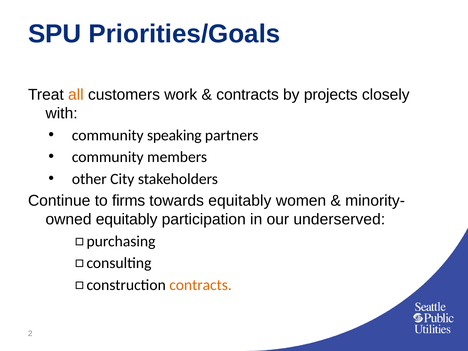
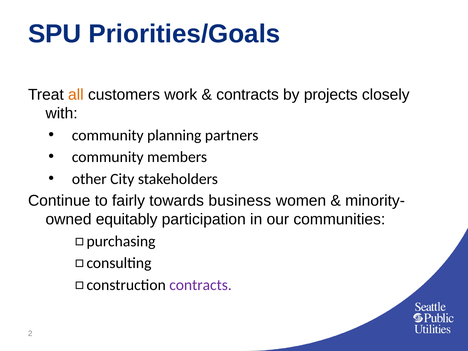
speaking: speaking -> planning
firms: firms -> fairly
towards equitably: equitably -> business
underserved: underserved -> communities
contracts at (201, 285) colour: orange -> purple
